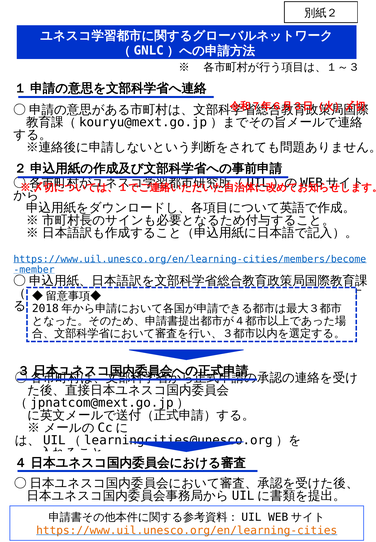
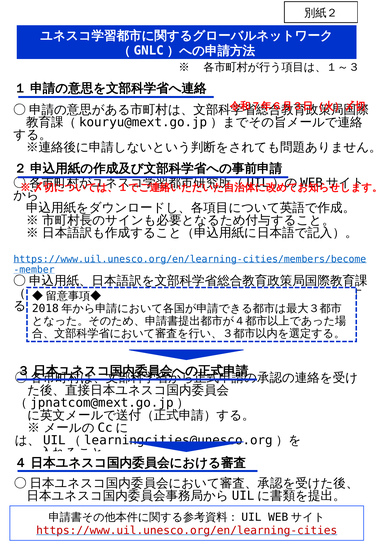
https://www.uil.unesco.org/en/learning-cities colour: orange -> red
